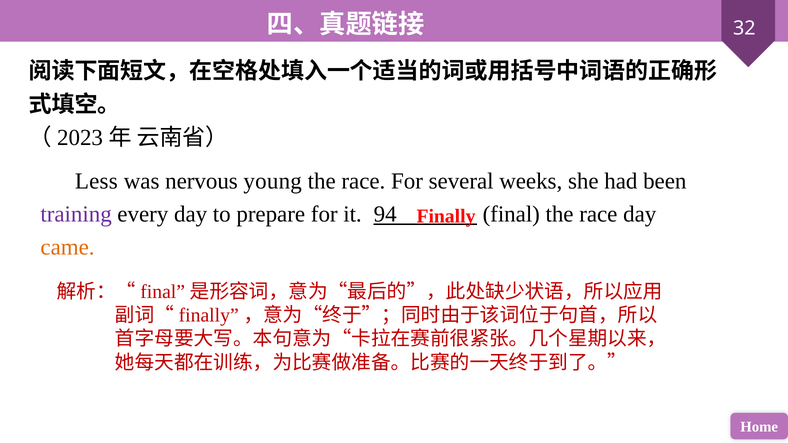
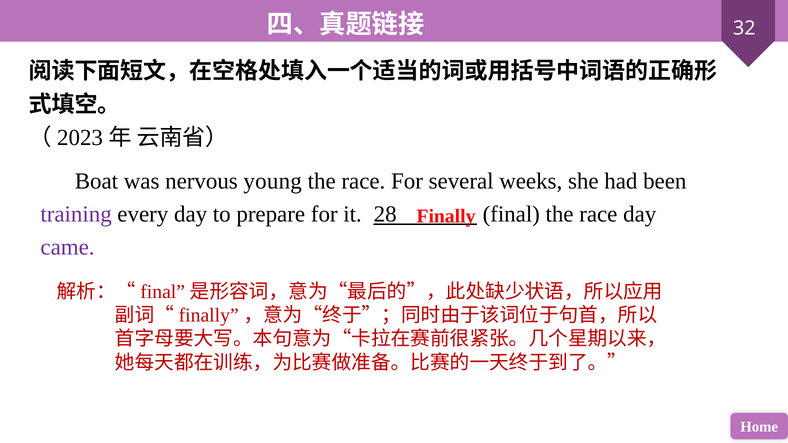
Less: Less -> Boat
94: 94 -> 28
came colour: orange -> purple
